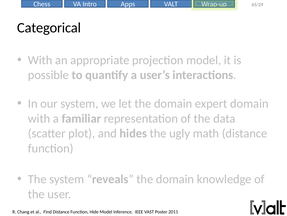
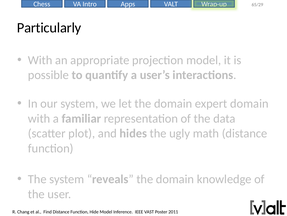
Categorical: Categorical -> Particularly
